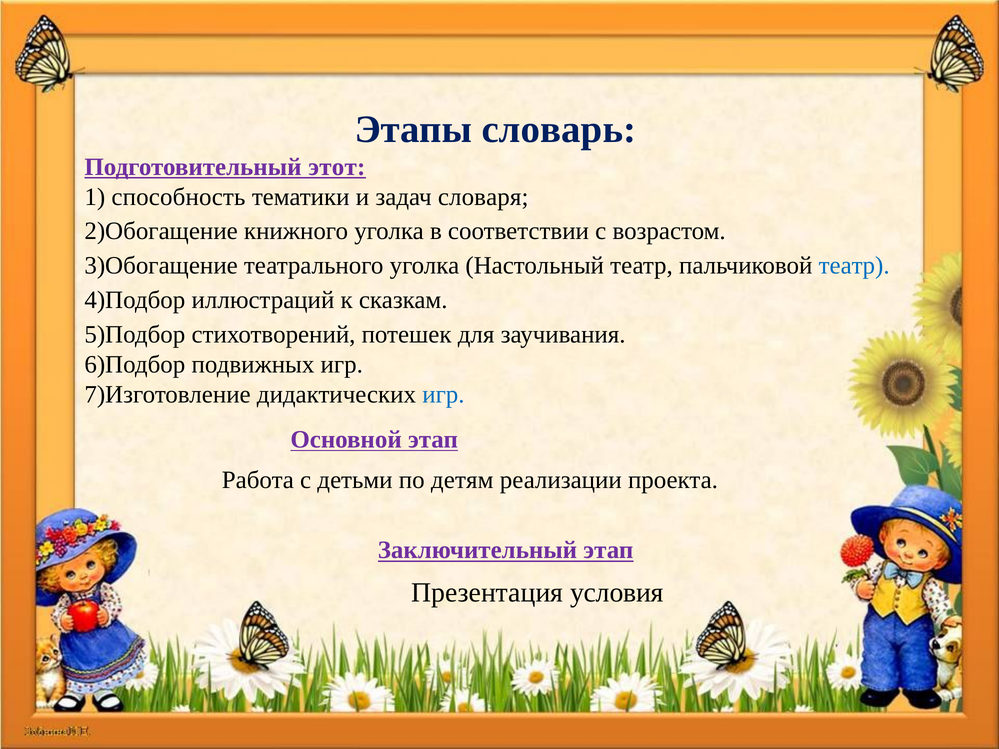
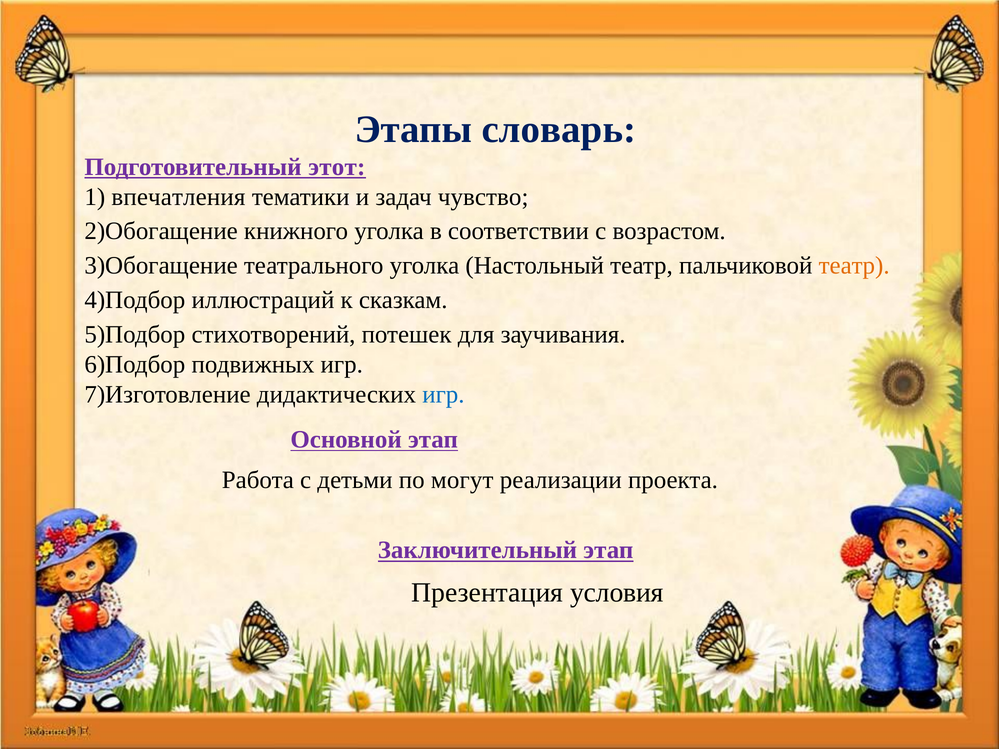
способность: способность -> впечатления
словаря: словаря -> чувство
театр at (854, 266) colour: blue -> orange
детям: детям -> могут
